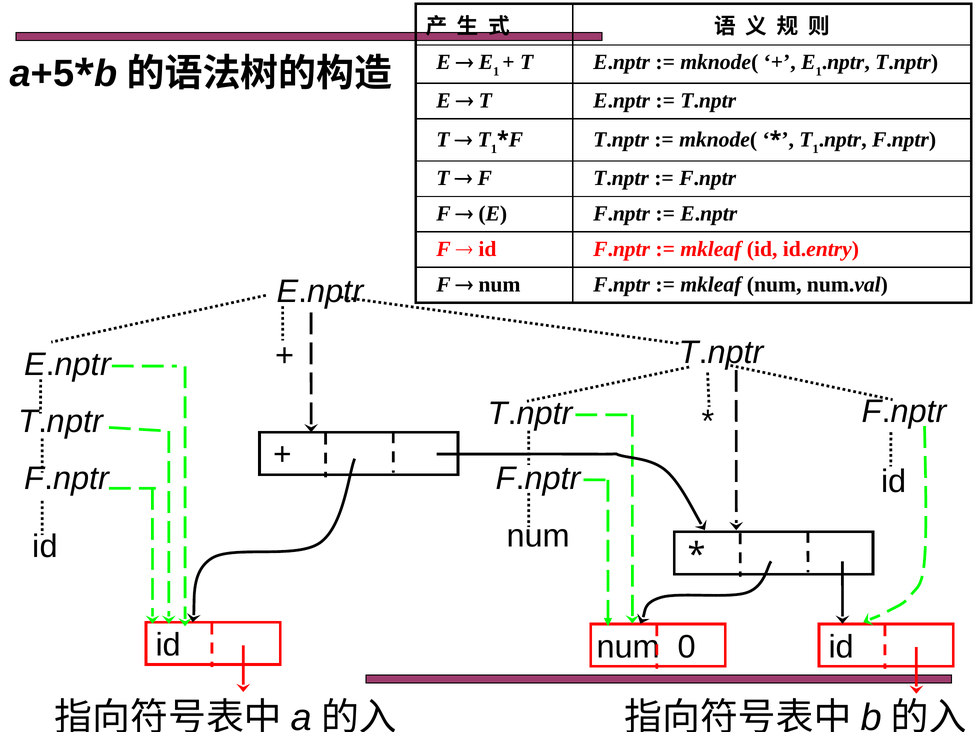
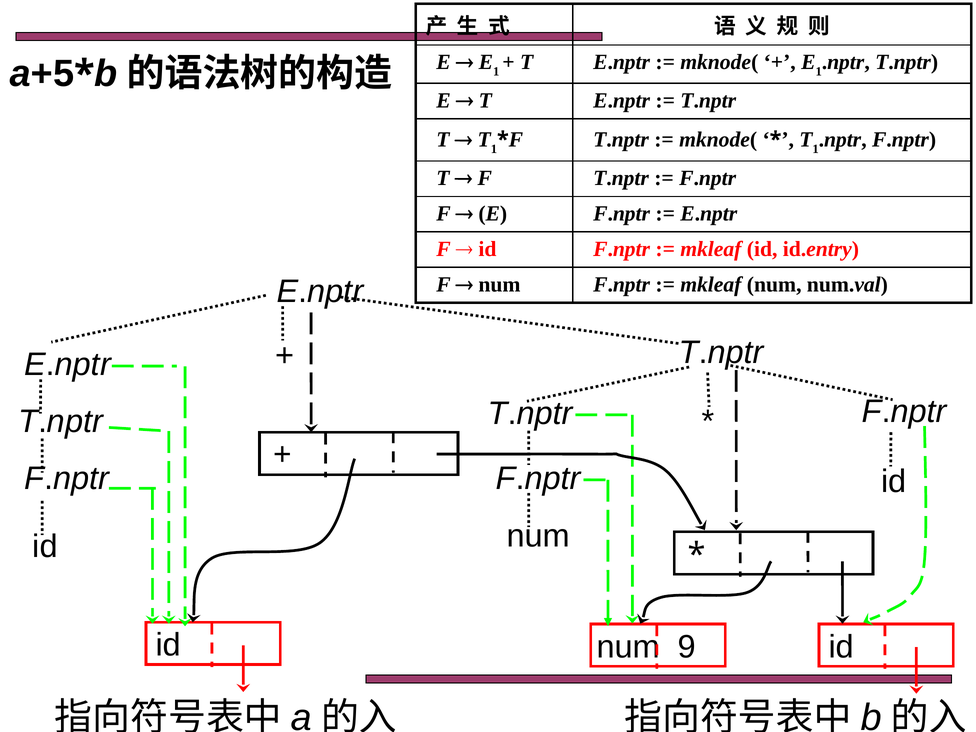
0: 0 -> 9
